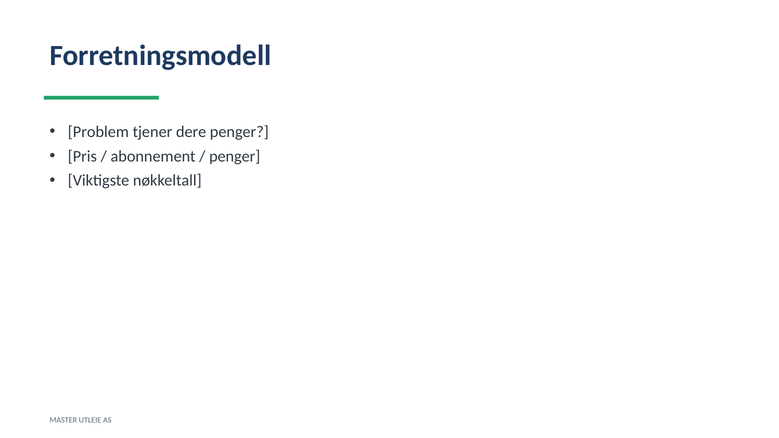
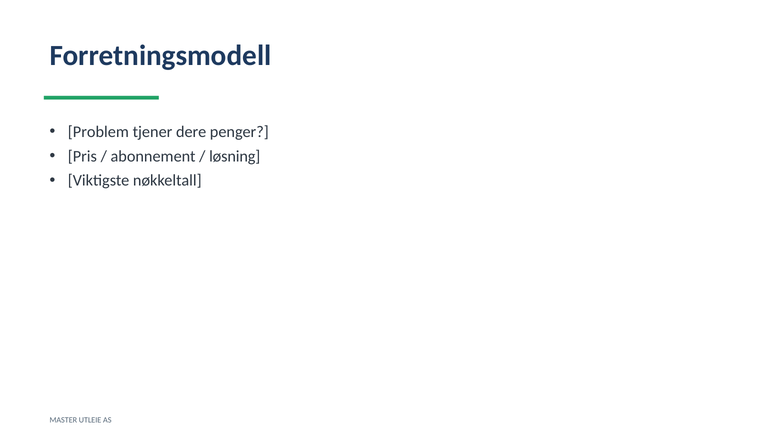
penger at (235, 156): penger -> løsning
